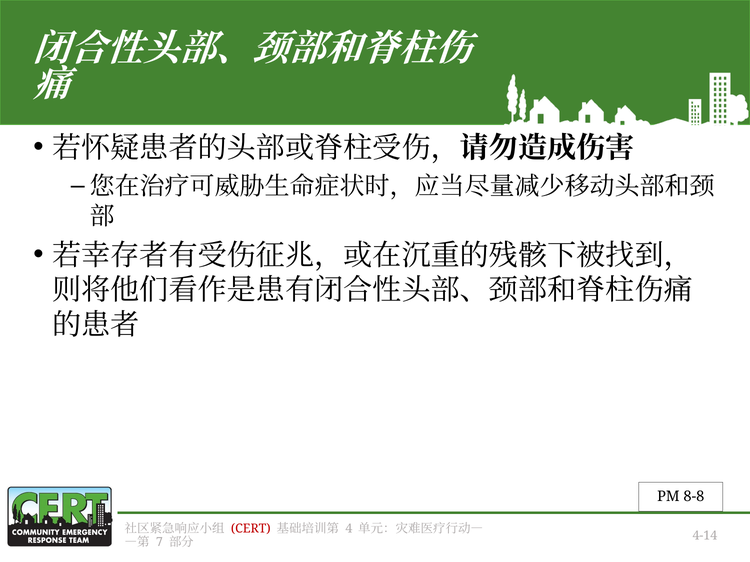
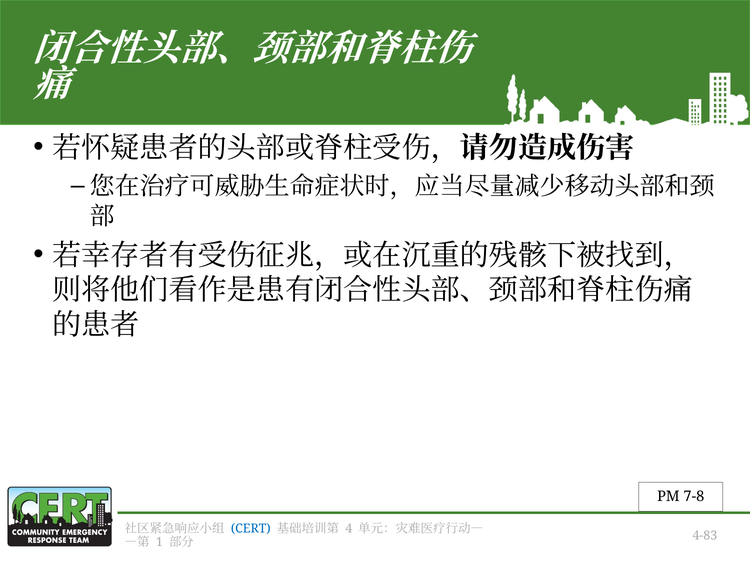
8-8: 8-8 -> 7-8
CERT colour: red -> blue
7: 7 -> 1
4-14: 4-14 -> 4-83
